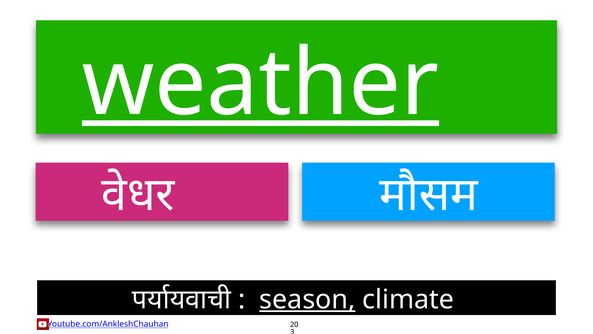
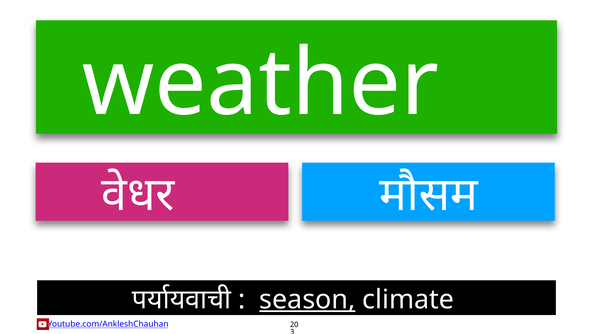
weather underline: present -> none
